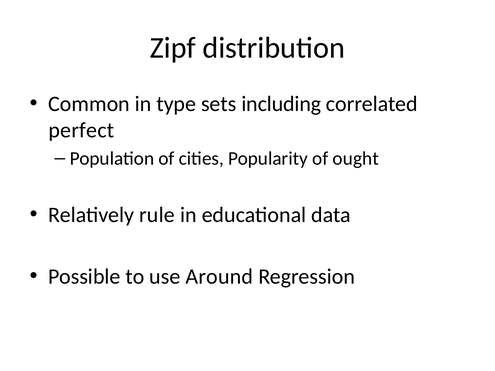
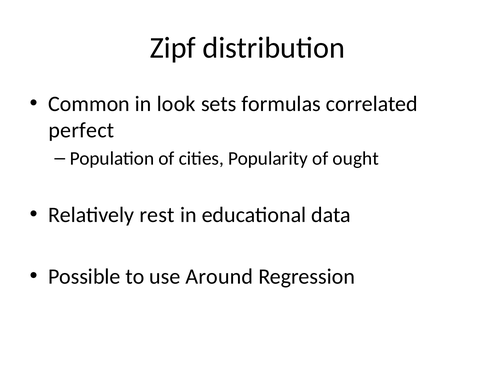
type: type -> look
including: including -> formulas
rule: rule -> rest
